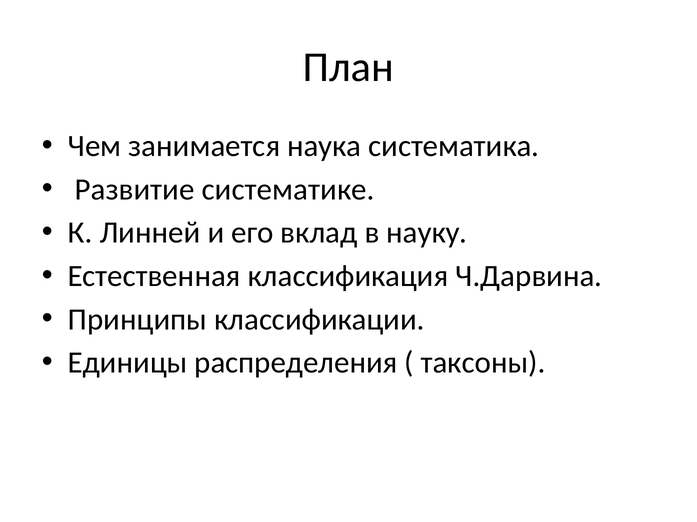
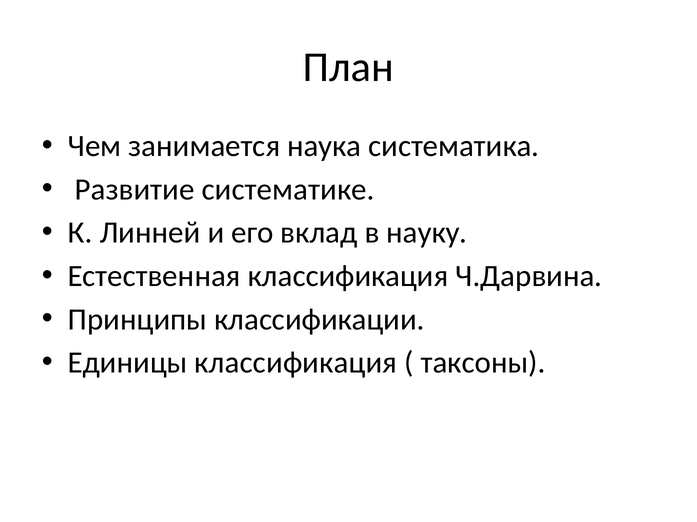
Единицы распределения: распределения -> классификация
